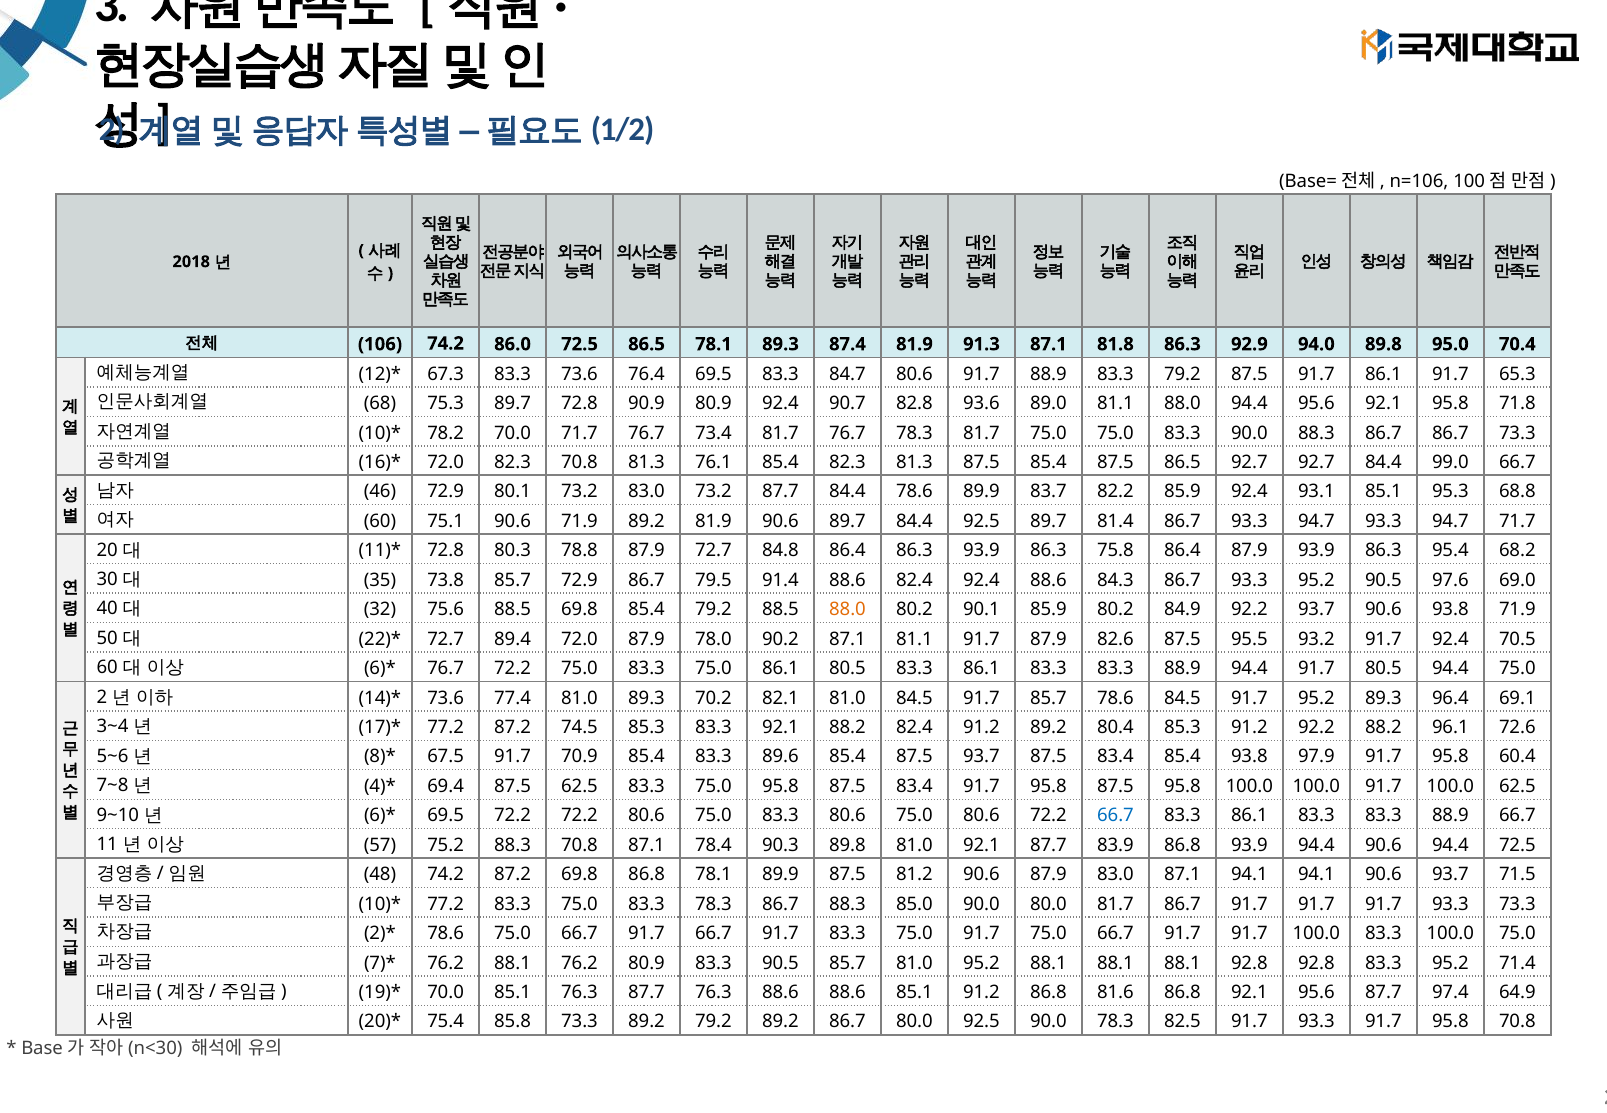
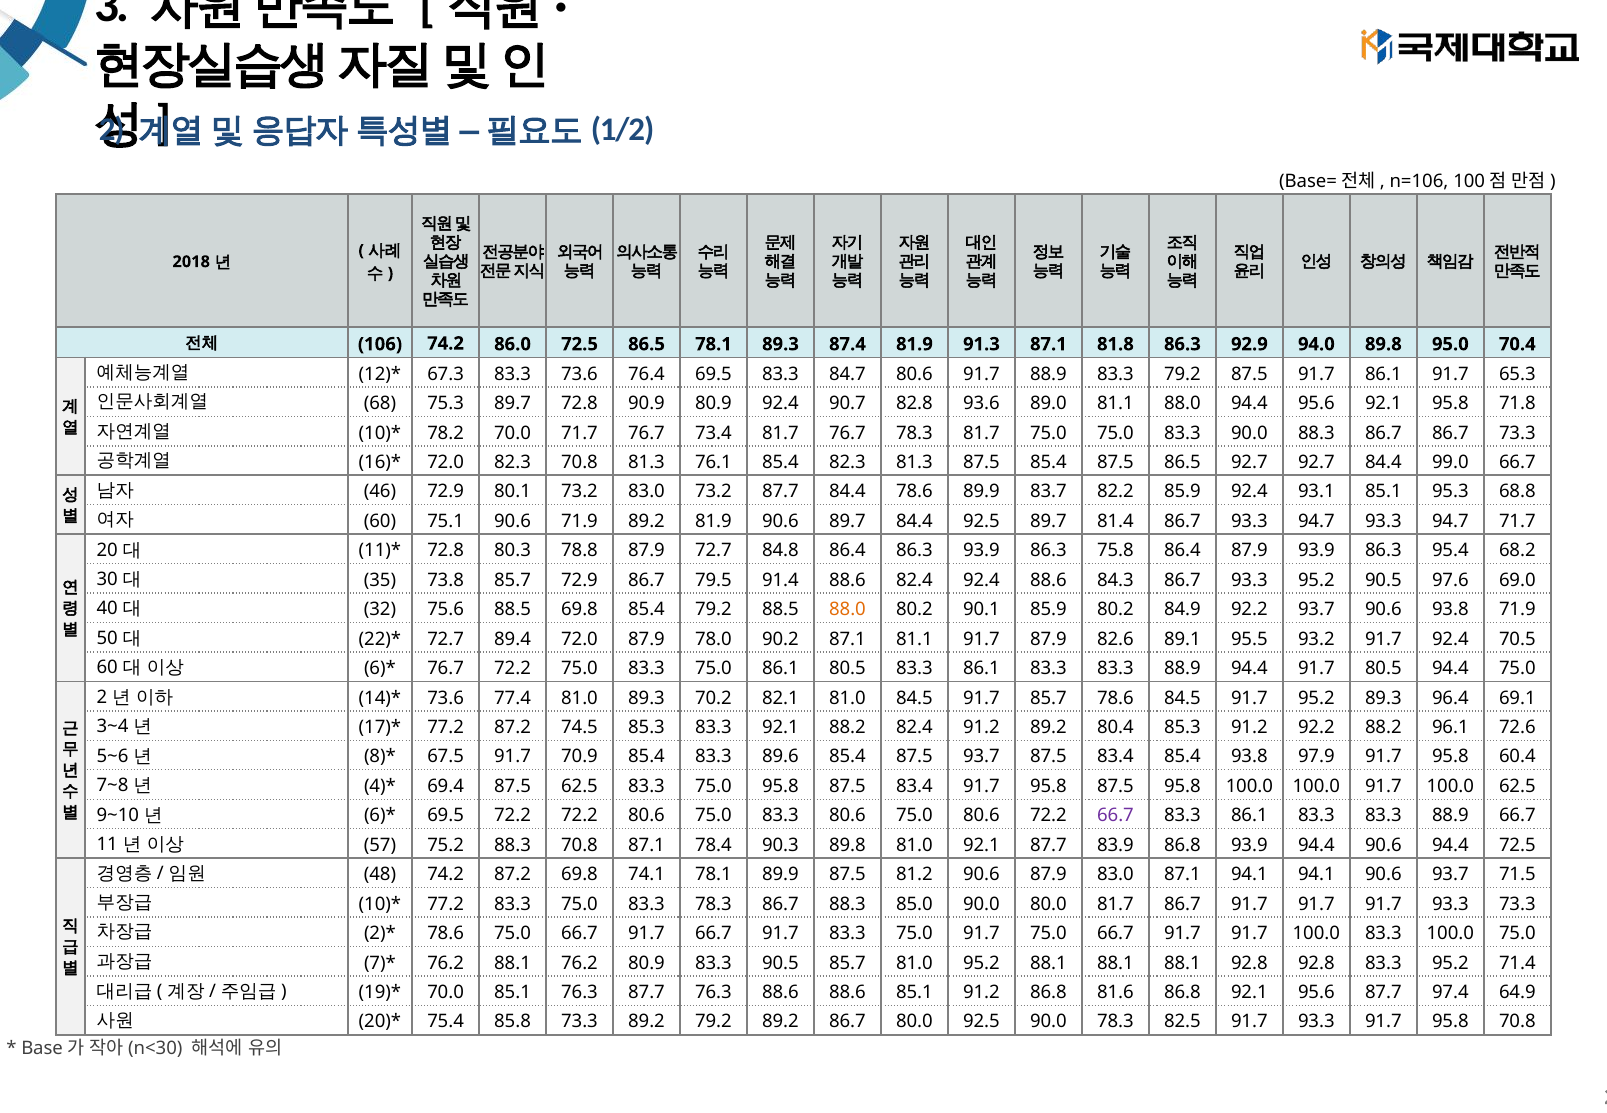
82.6 87.5: 87.5 -> 89.1
66.7 at (1115, 815) colour: blue -> purple
69.8 86.8: 86.8 -> 74.1
